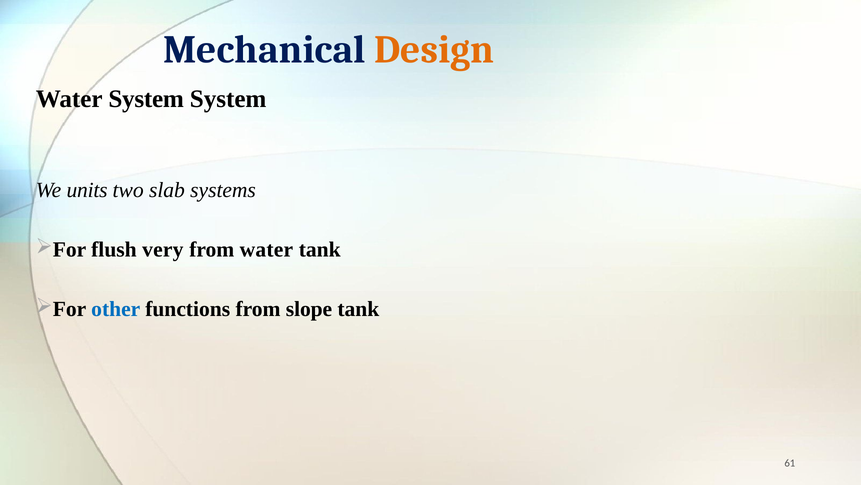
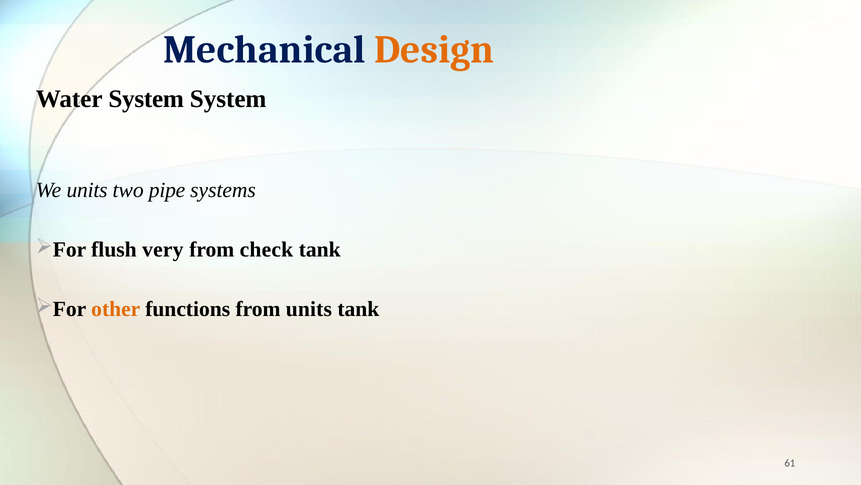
slab: slab -> pipe
from water: water -> check
other colour: blue -> orange
from slope: slope -> units
